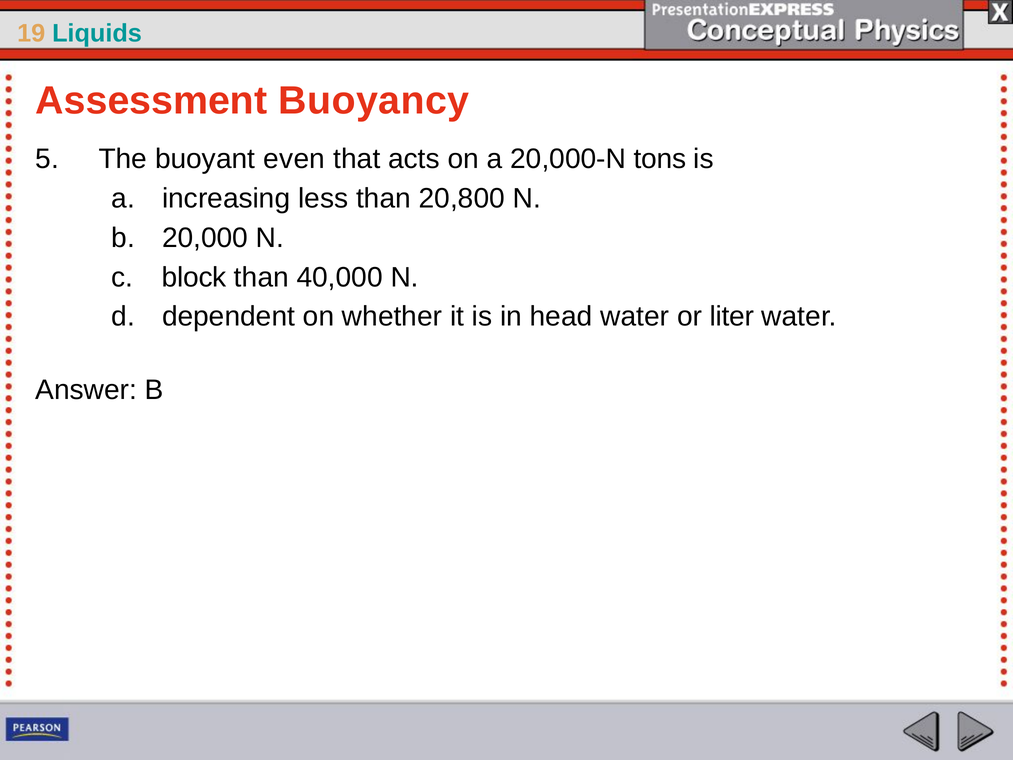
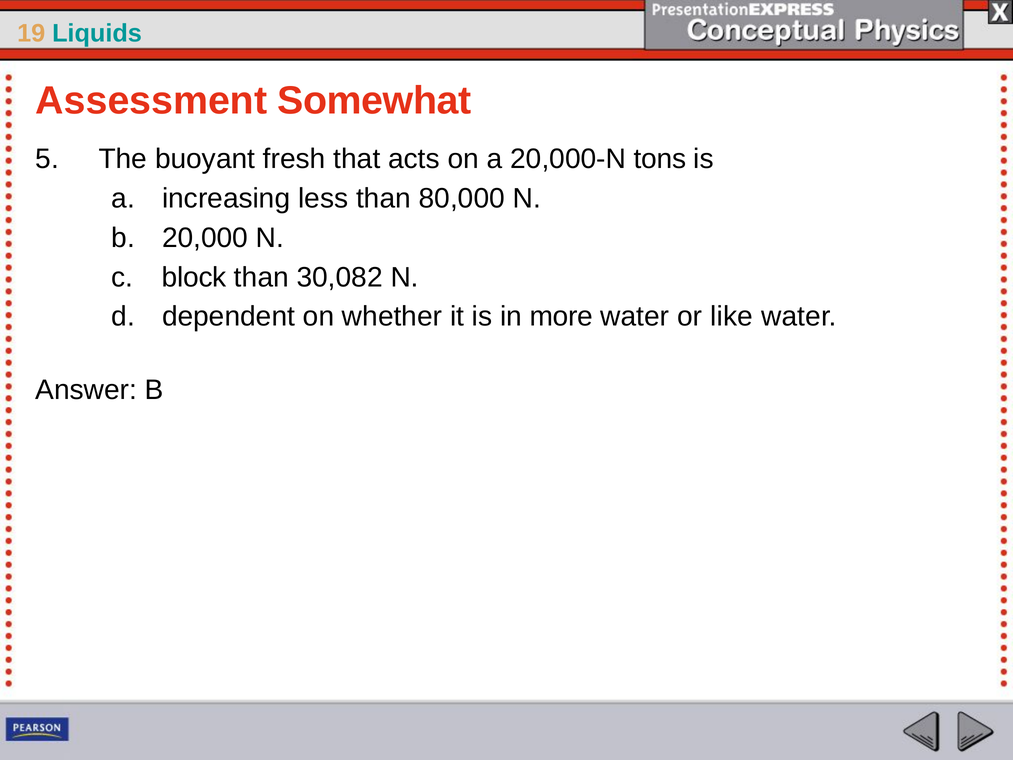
Buoyancy: Buoyancy -> Somewhat
even: even -> fresh
20,800: 20,800 -> 80,000
40,000: 40,000 -> 30,082
head: head -> more
liter: liter -> like
